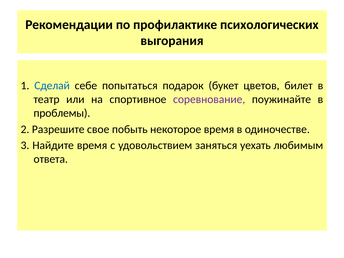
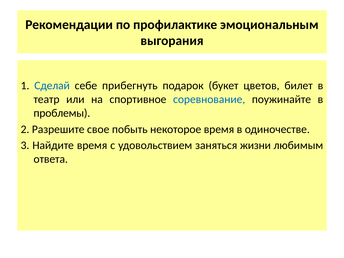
психологических: психологических -> эмоциональным
попытаться: попытаться -> прибегнуть
соревнование colour: purple -> blue
уехать: уехать -> жизни
